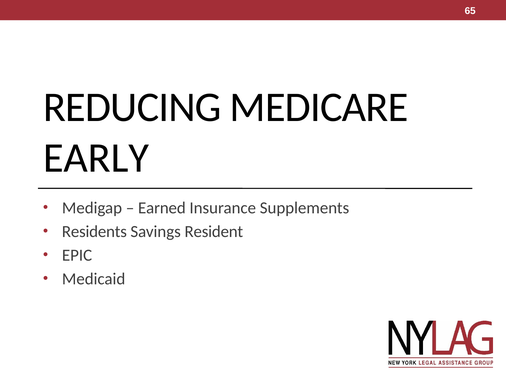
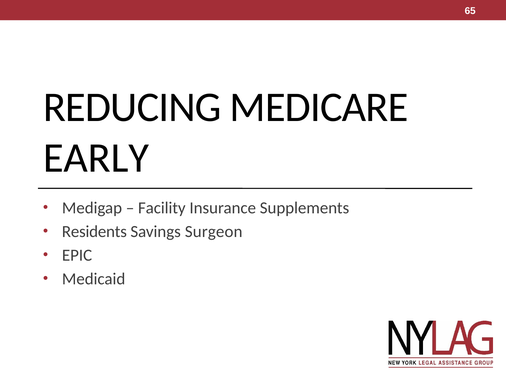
Earned: Earned -> Facility
Resident: Resident -> Surgeon
